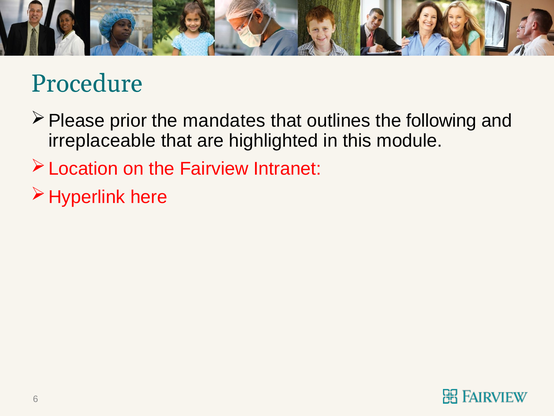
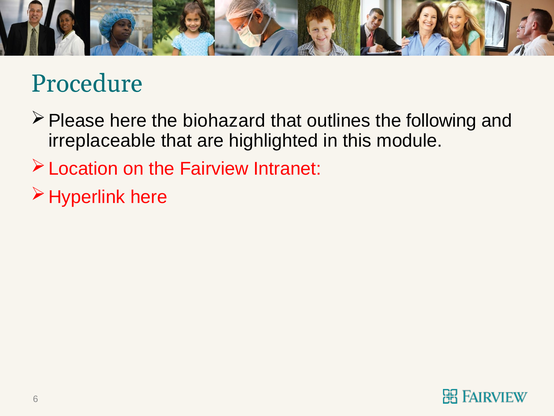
prior at (128, 121): prior -> here
mandates: mandates -> biohazard
